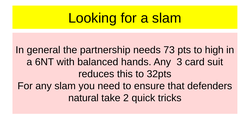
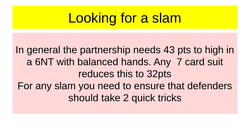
73: 73 -> 43
3: 3 -> 7
natural: natural -> should
